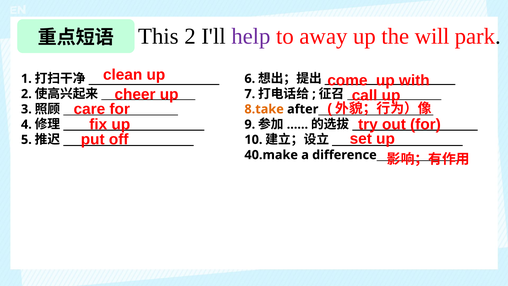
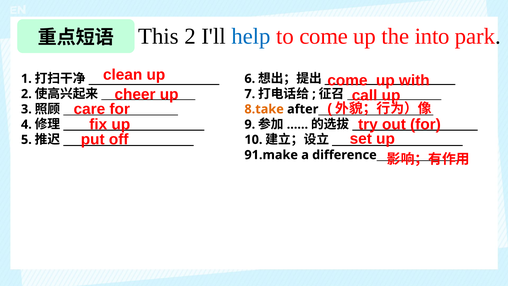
help colour: purple -> blue
to away: away -> come
will: will -> into
40.make: 40.make -> 91.make
